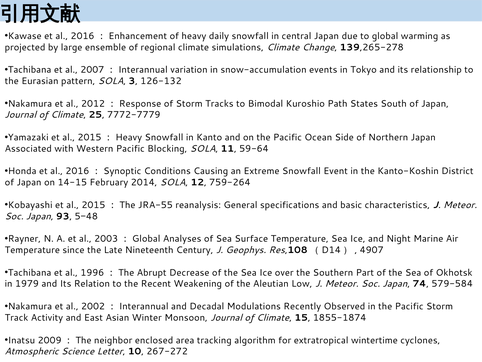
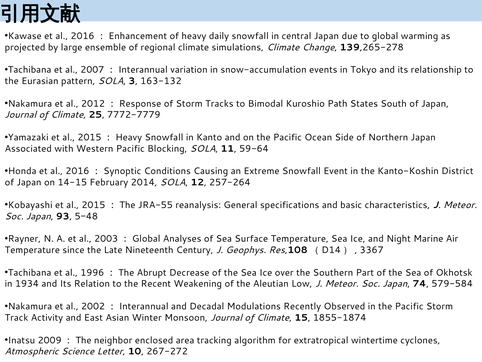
126-132: 126-132 -> 163-132
759-264: 759-264 -> 257-264
4907: 4907 -> 3367
1979: 1979 -> 1934
